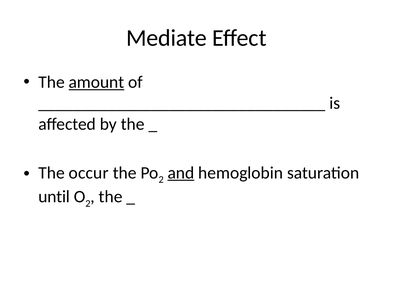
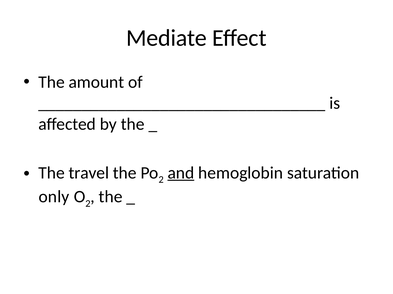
amount underline: present -> none
occur: occur -> travel
until: until -> only
